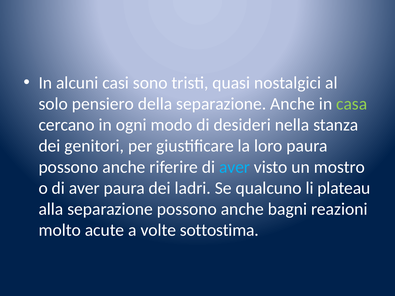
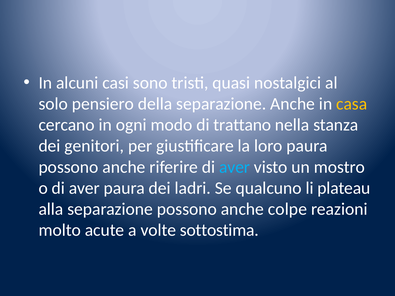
casa colour: light green -> yellow
desideri: desideri -> trattano
bagni: bagni -> colpe
